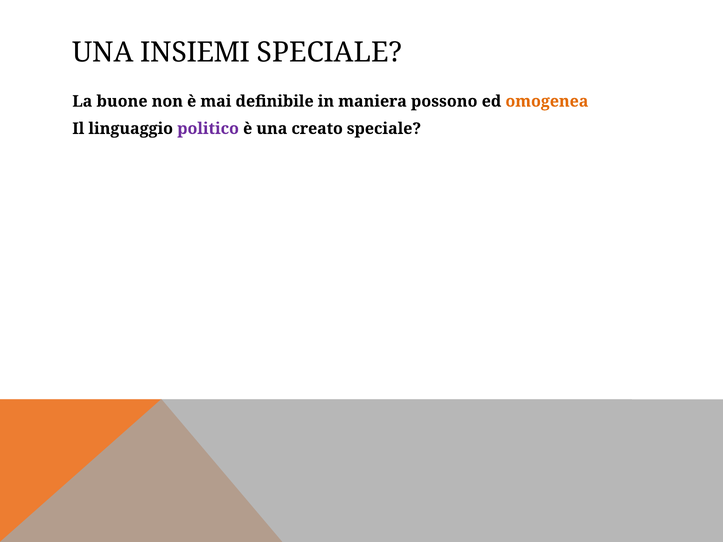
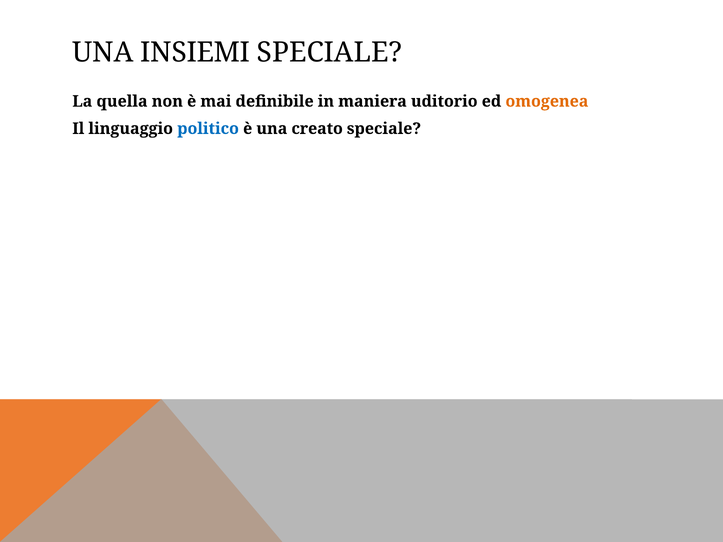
buone: buone -> quella
possono: possono -> uditorio
politico colour: purple -> blue
